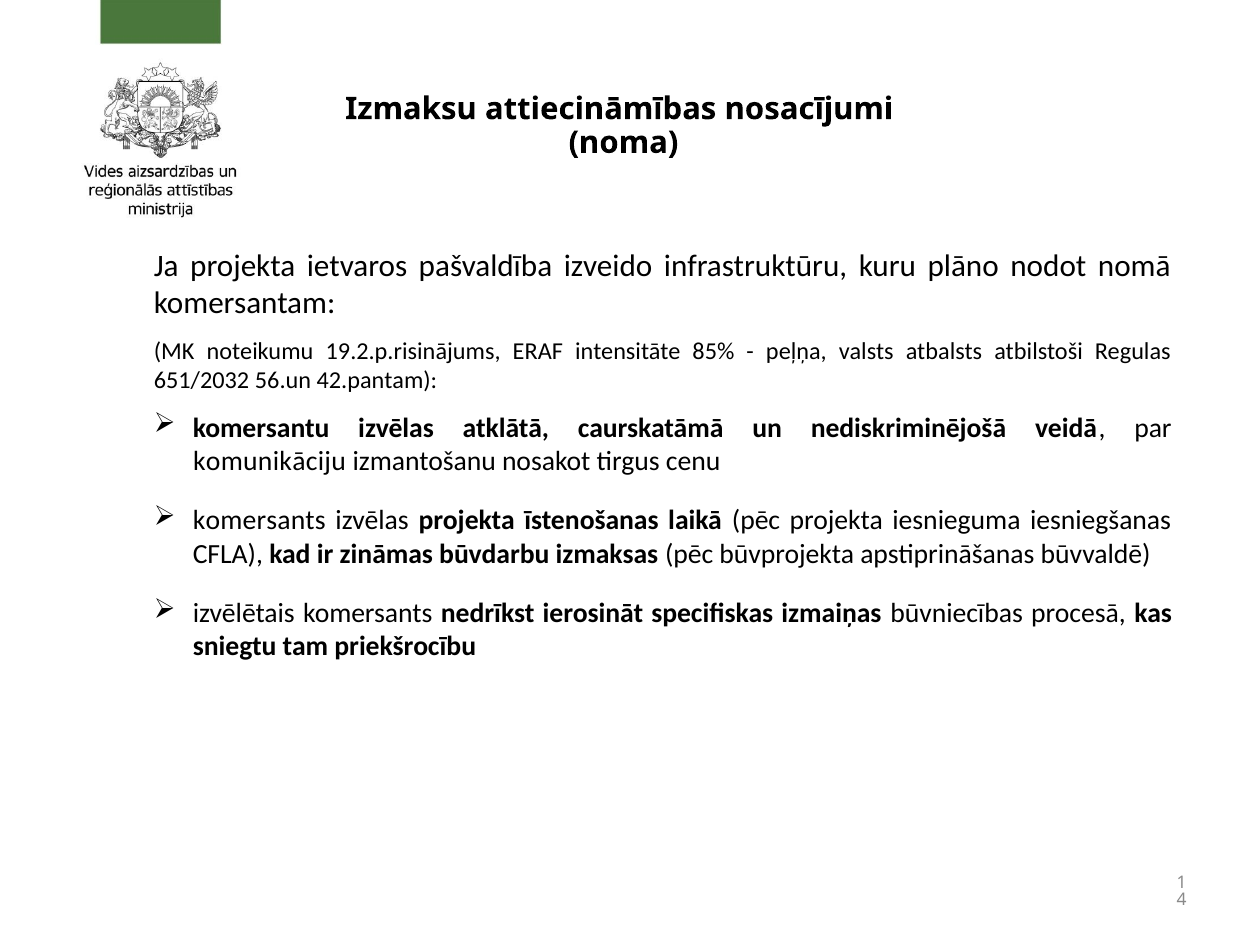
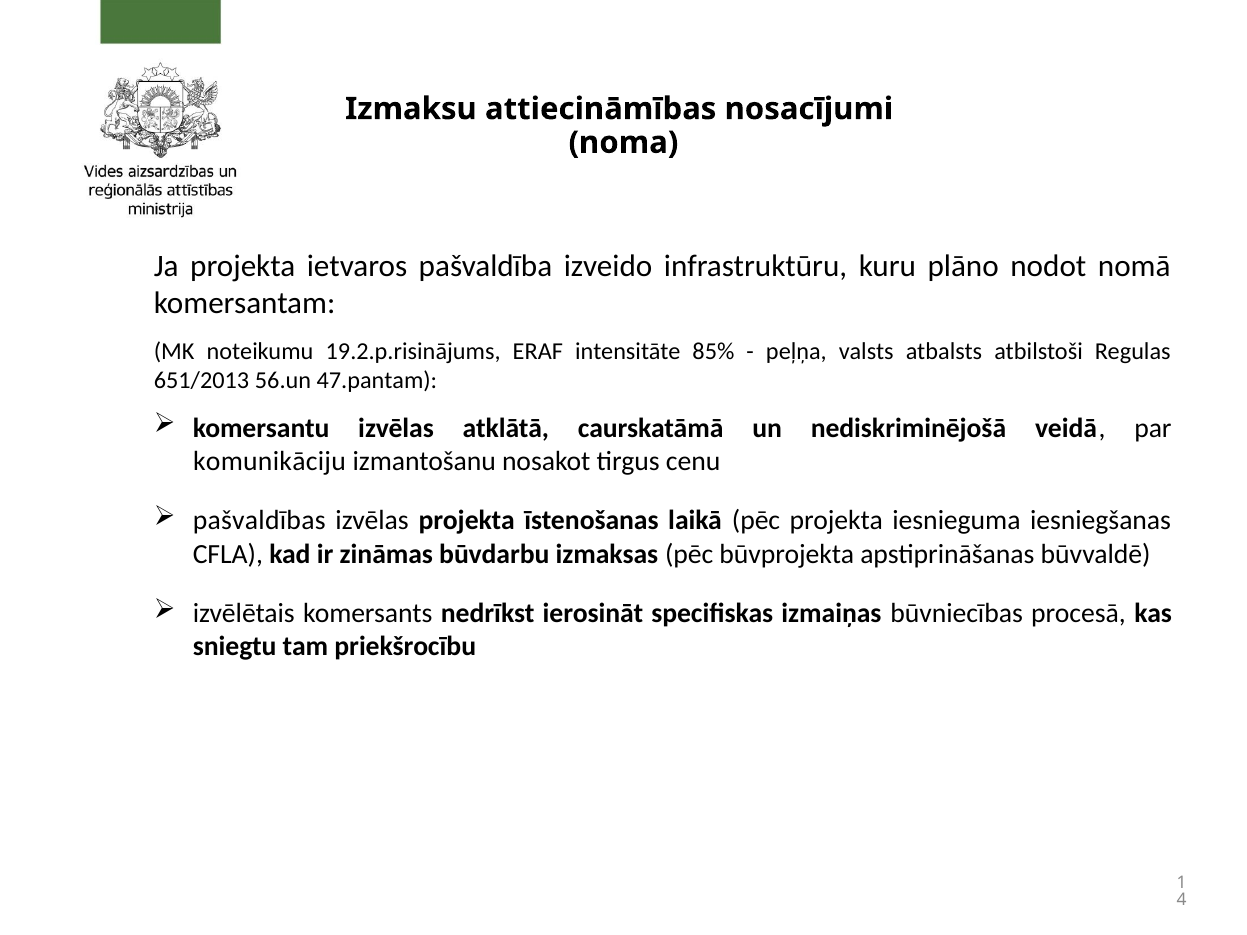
651/2032: 651/2032 -> 651/2013
42.pantam: 42.pantam -> 47.pantam
komersants at (259, 521): komersants -> pašvaldības
